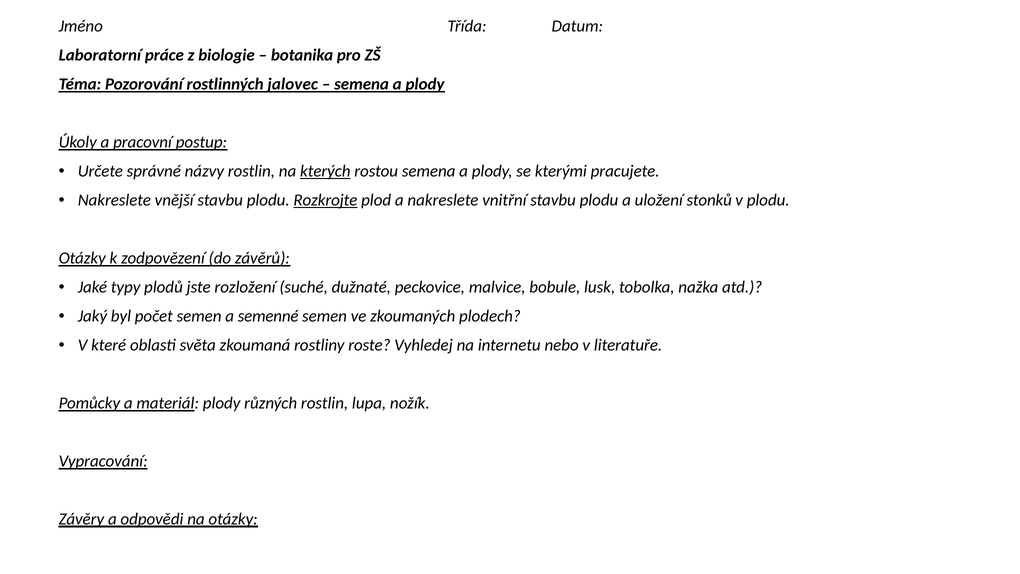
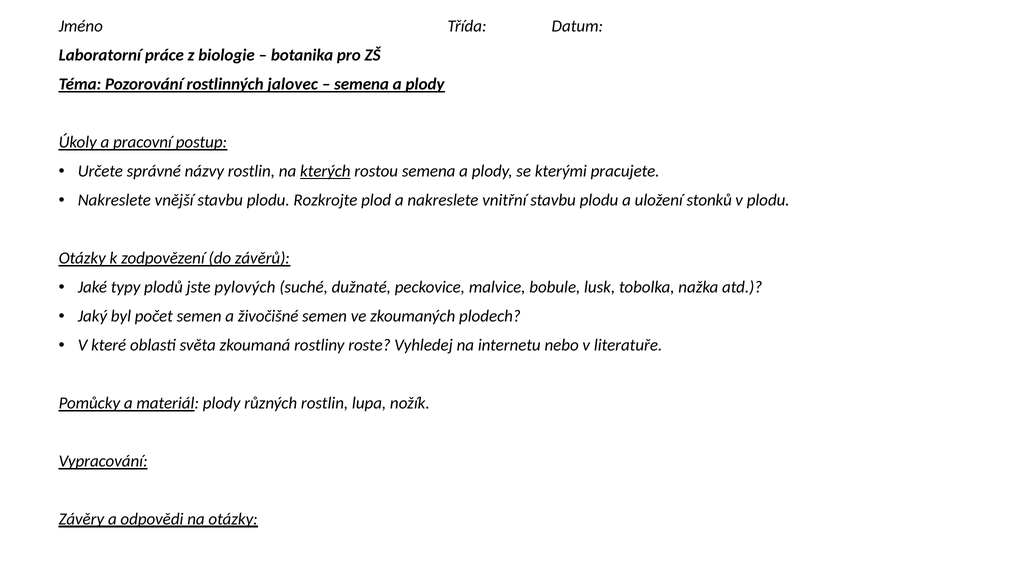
Rozkrojte underline: present -> none
rozložení: rozložení -> pylových
semenné: semenné -> živočišné
